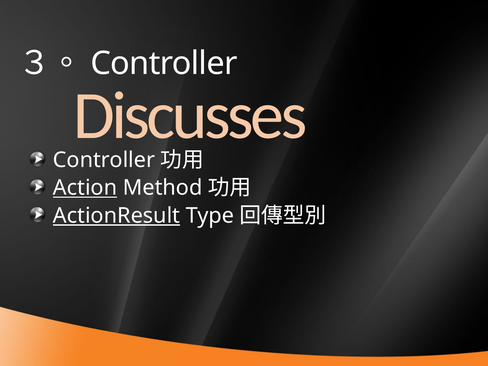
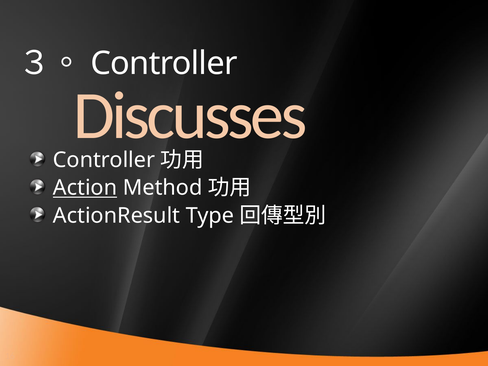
ActionResult underline: present -> none
